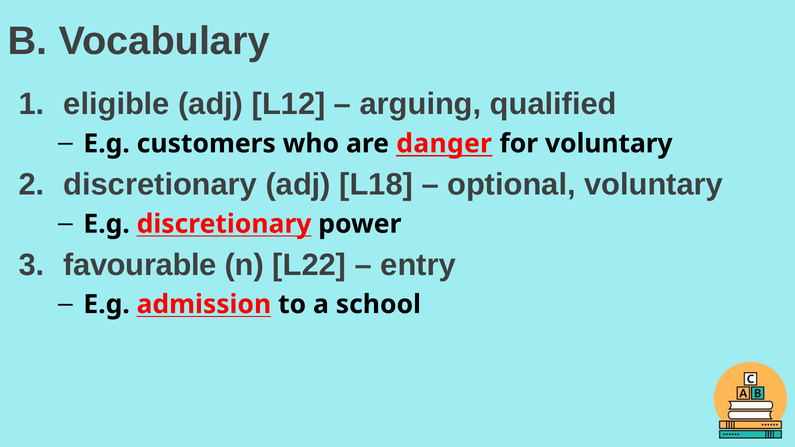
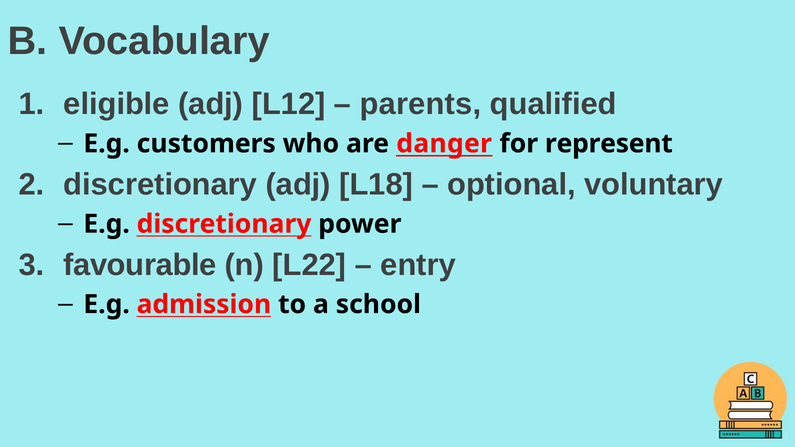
arguing: arguing -> parents
for voluntary: voluntary -> represent
